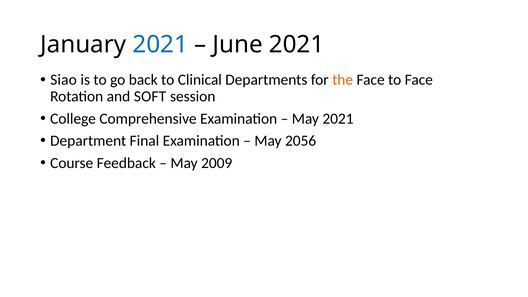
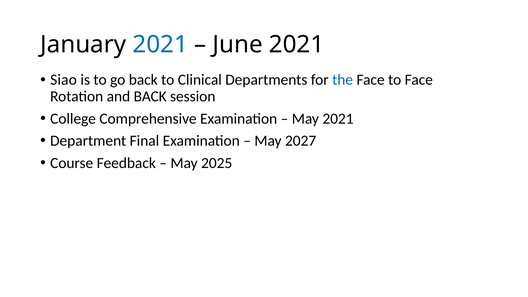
the colour: orange -> blue
and SOFT: SOFT -> BACK
2056: 2056 -> 2027
2009: 2009 -> 2025
